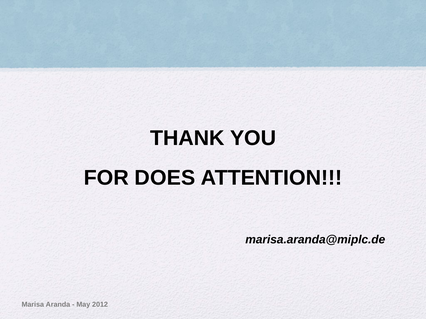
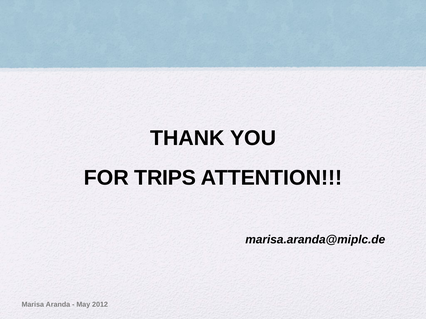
DOES: DOES -> TRIPS
